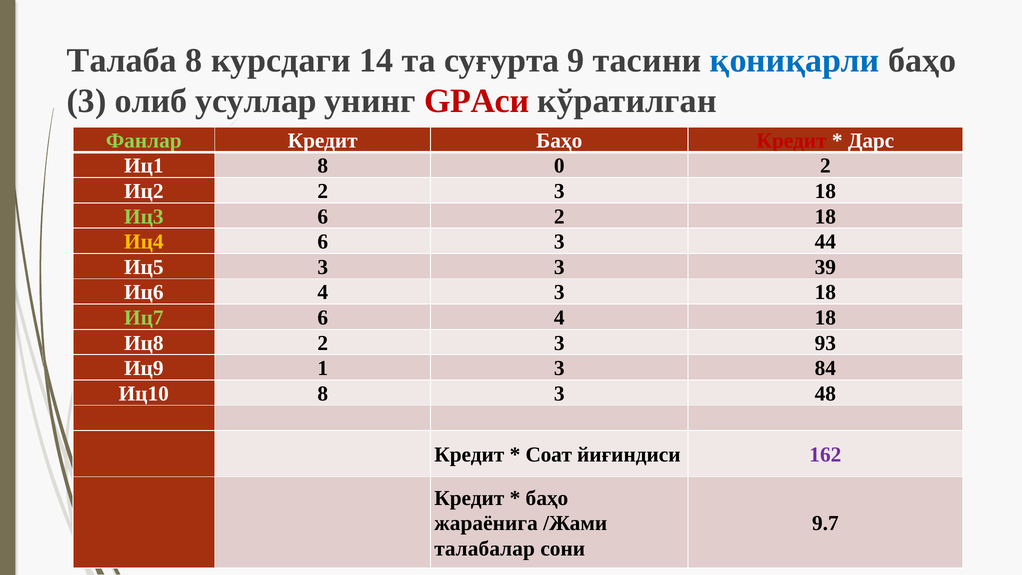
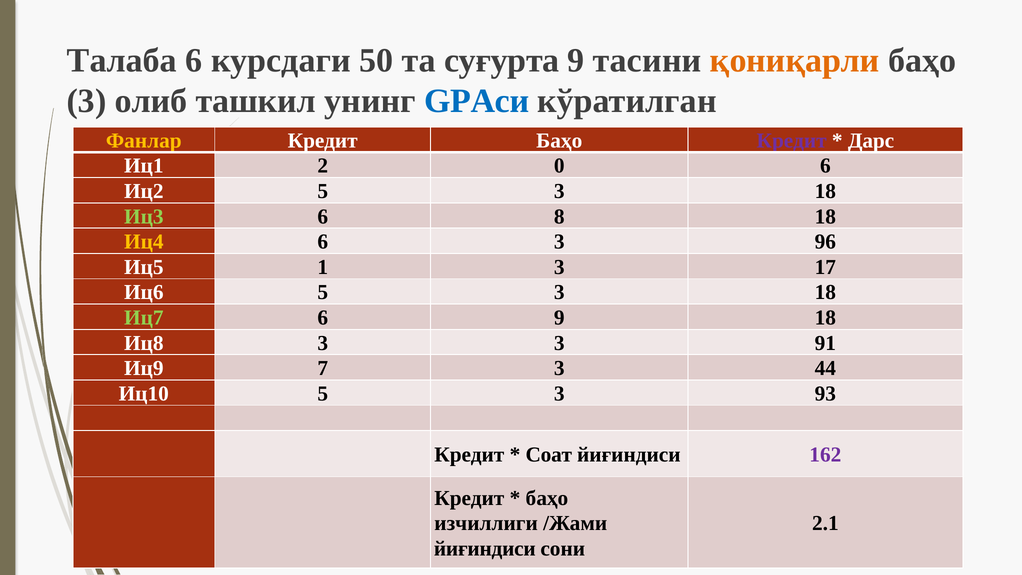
Талаба 8: 8 -> 6
14: 14 -> 50
қониқарли colour: blue -> orange
усуллар: усуллар -> ташкил
GPAси colour: red -> blue
Фанлар colour: light green -> yellow
Кредит at (792, 141) colour: red -> purple
Иц1 8: 8 -> 2
0 2: 2 -> 6
Иц2 2: 2 -> 5
6 2: 2 -> 8
44: 44 -> 96
Иц5 3: 3 -> 1
39: 39 -> 17
Иц6 4: 4 -> 5
6 4: 4 -> 9
Иц8 2: 2 -> 3
93: 93 -> 91
1: 1 -> 7
84: 84 -> 44
Иц10 8: 8 -> 5
48: 48 -> 93
жараёнига: жараёнига -> изчиллиги
9.7: 9.7 -> 2.1
талабалар at (485, 549): талабалар -> йиғиндиси
